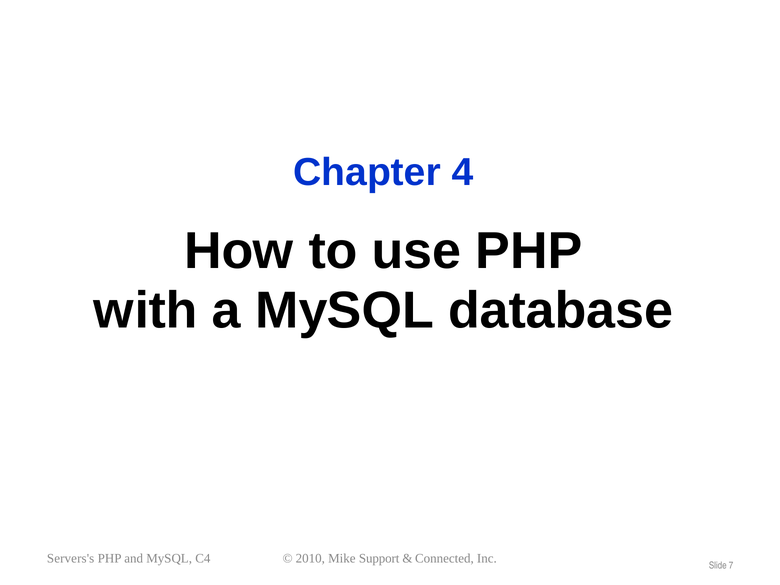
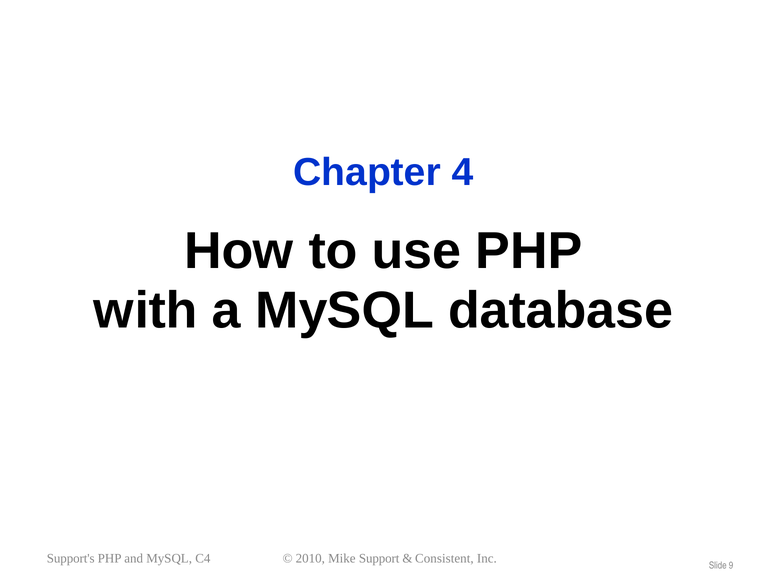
Servers's: Servers's -> Support's
Connected: Connected -> Consistent
7: 7 -> 9
